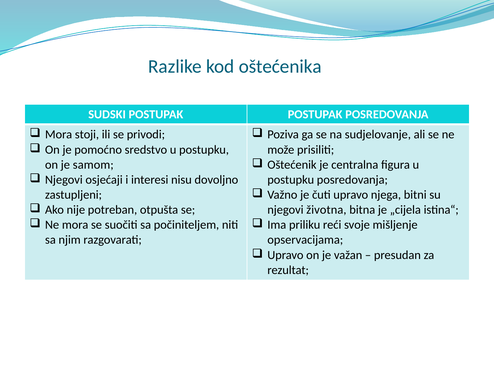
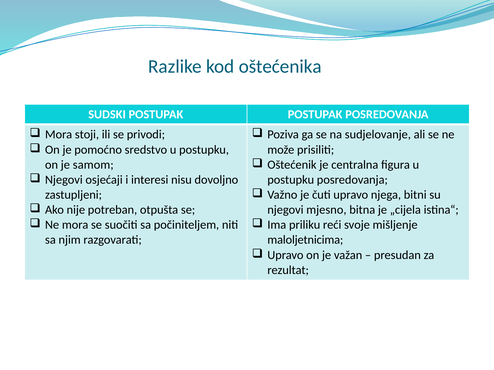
životna: životna -> mjesno
opservacijama: opservacijama -> maloljetnicima
